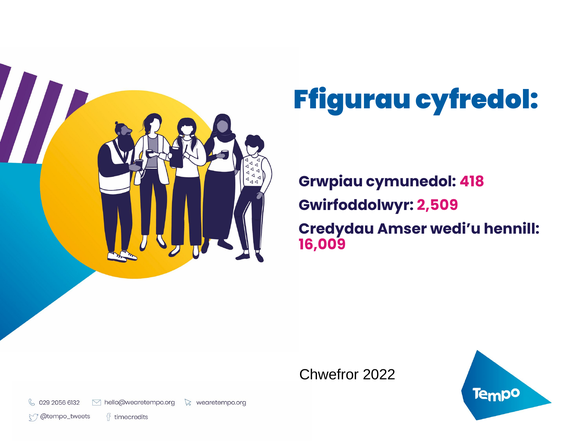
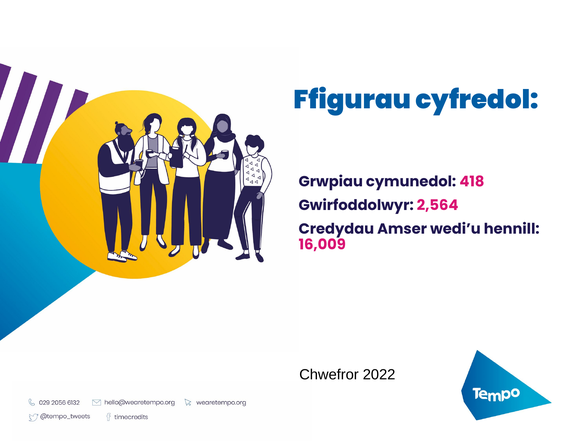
2,509: 2,509 -> 2,564
